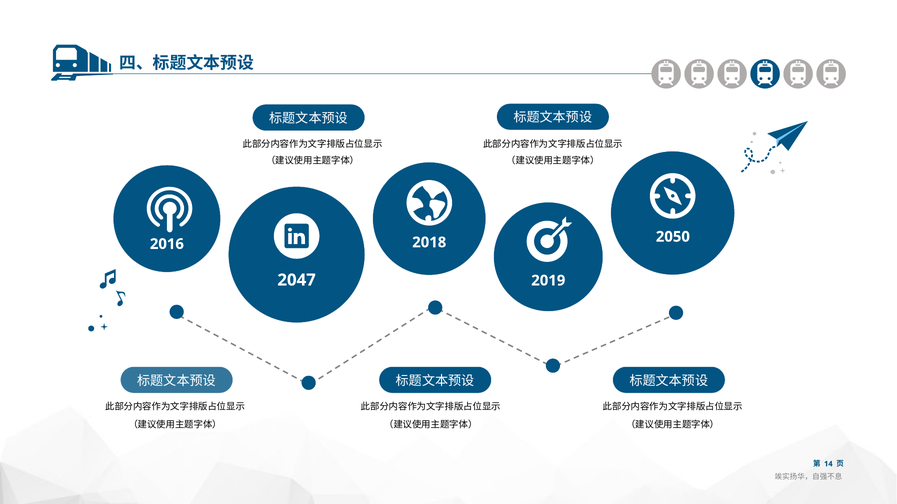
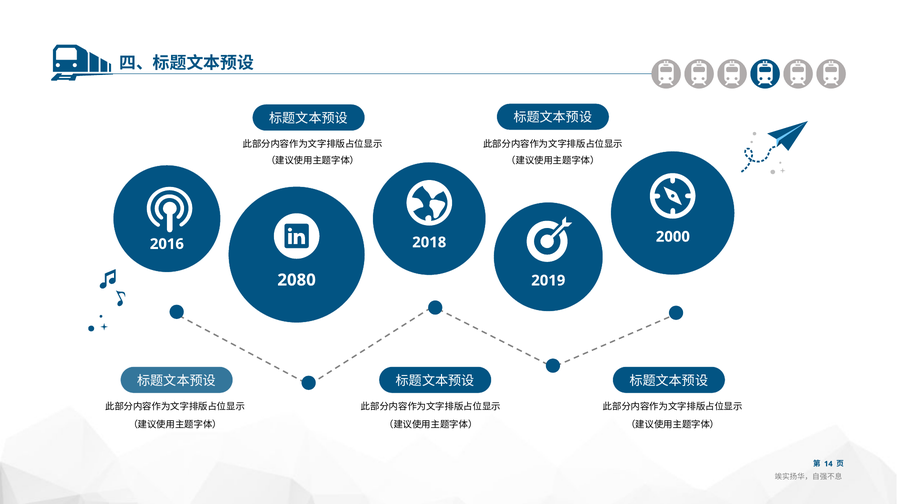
2050: 2050 -> 2000
2047: 2047 -> 2080
